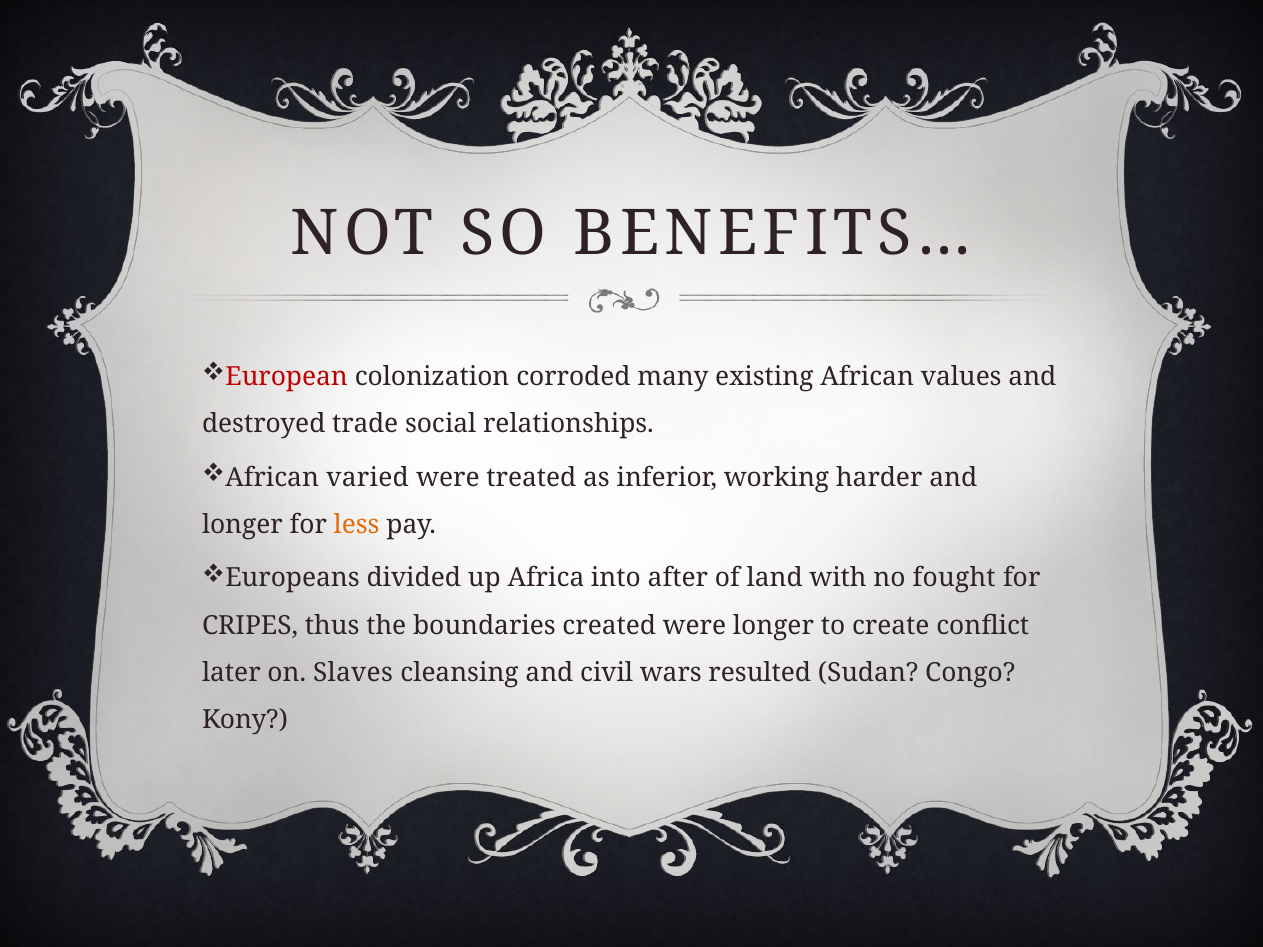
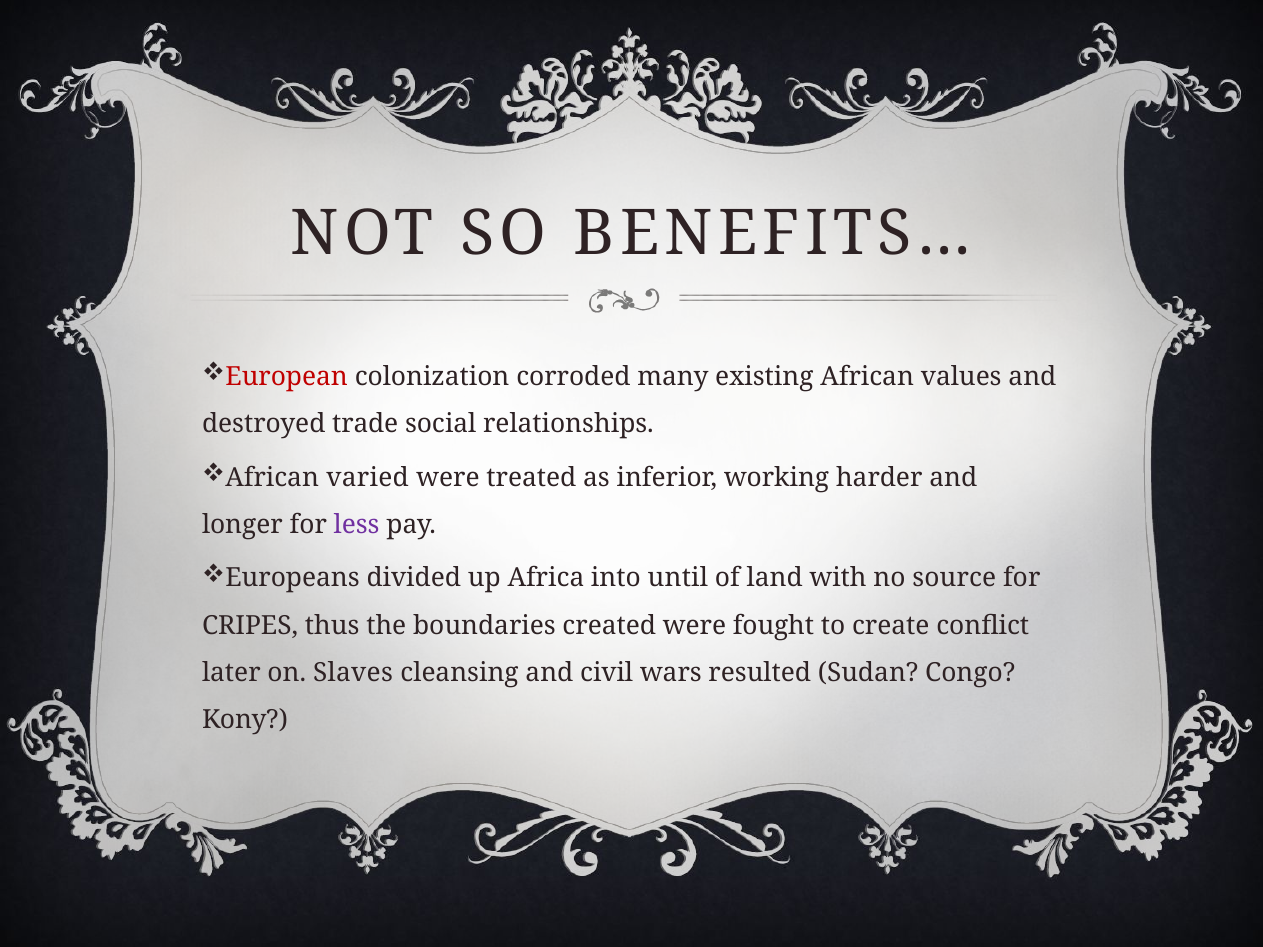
less colour: orange -> purple
after: after -> until
fought: fought -> source
were longer: longer -> fought
